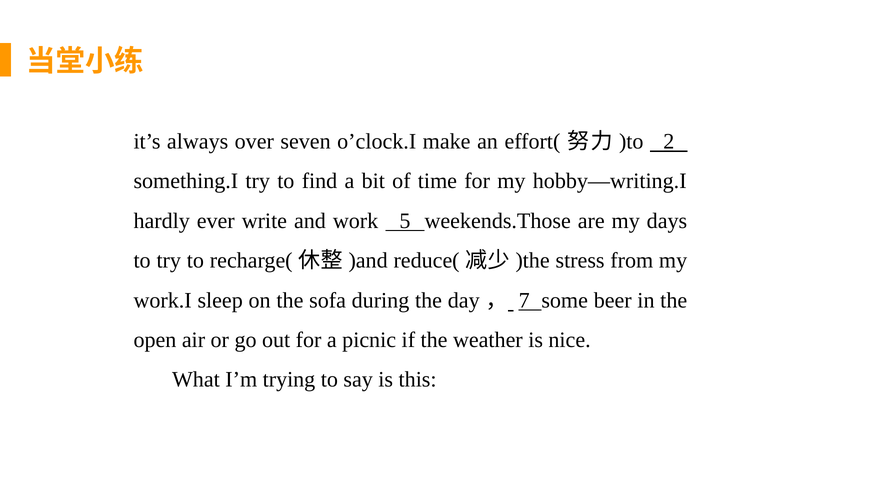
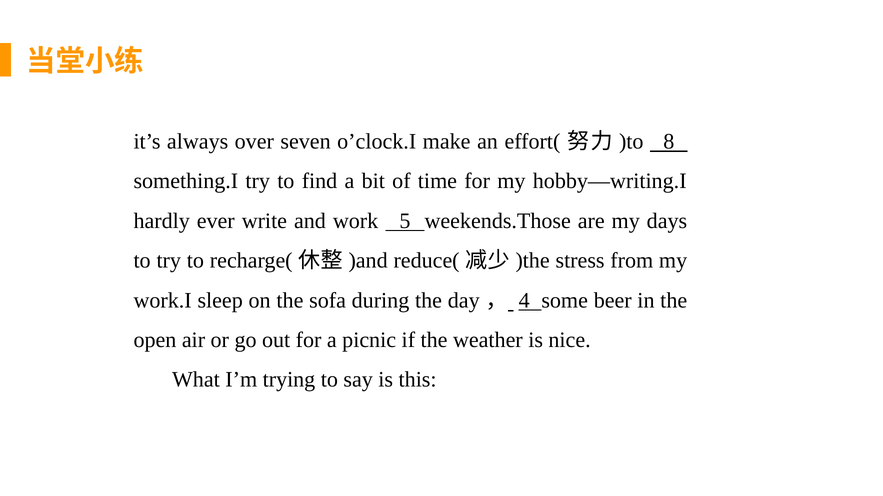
2: 2 -> 8
7: 7 -> 4
